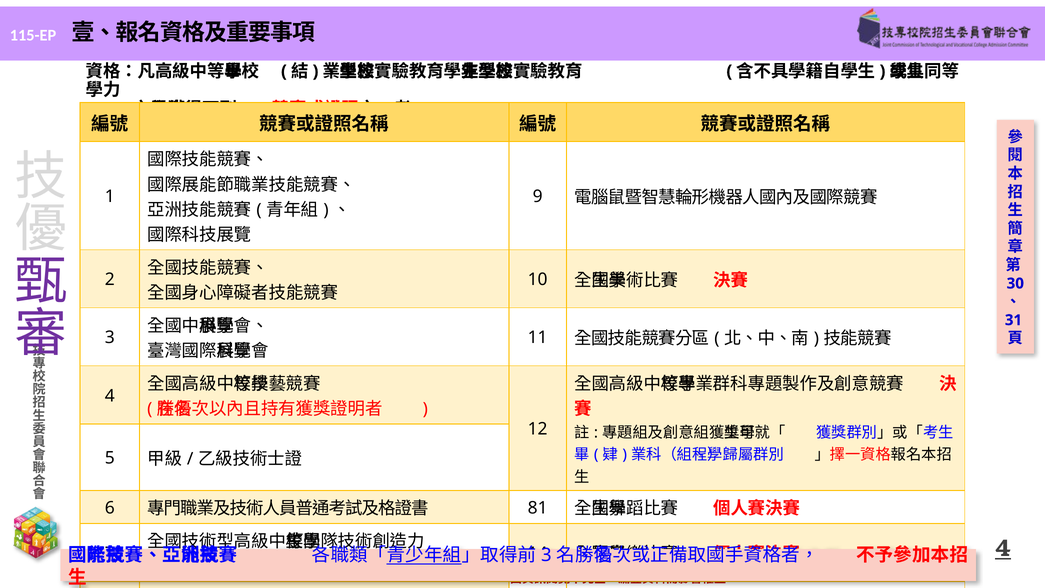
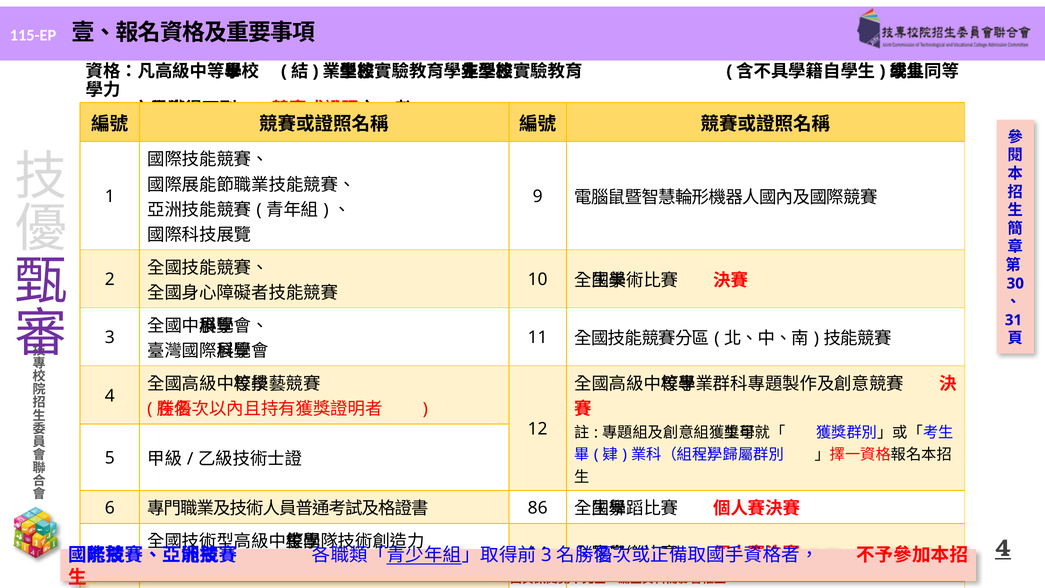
81: 81 -> 86
